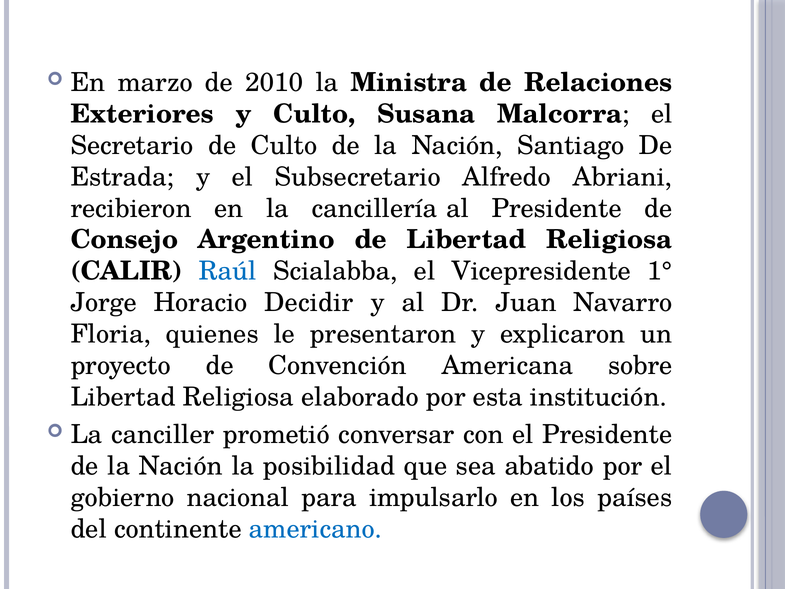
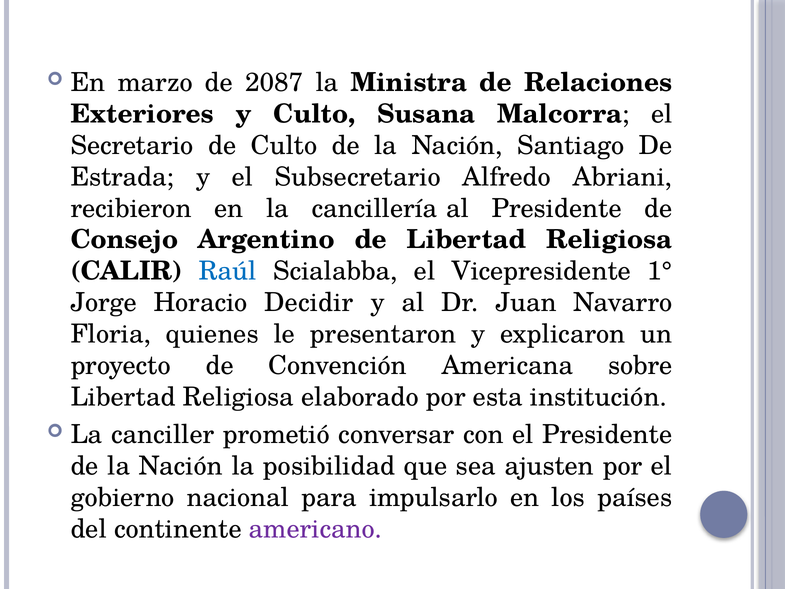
2010: 2010 -> 2087
abatido: abatido -> ajusten
americano colour: blue -> purple
